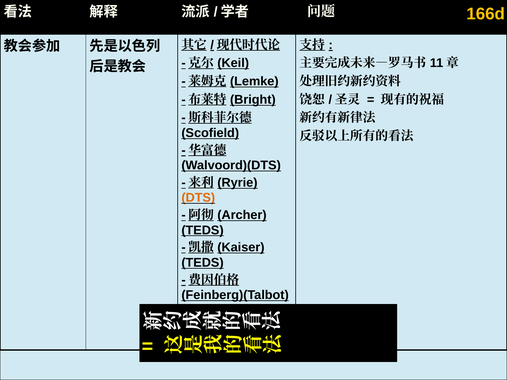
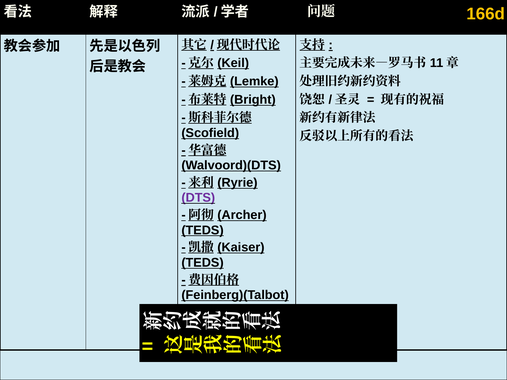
DTS colour: orange -> purple
